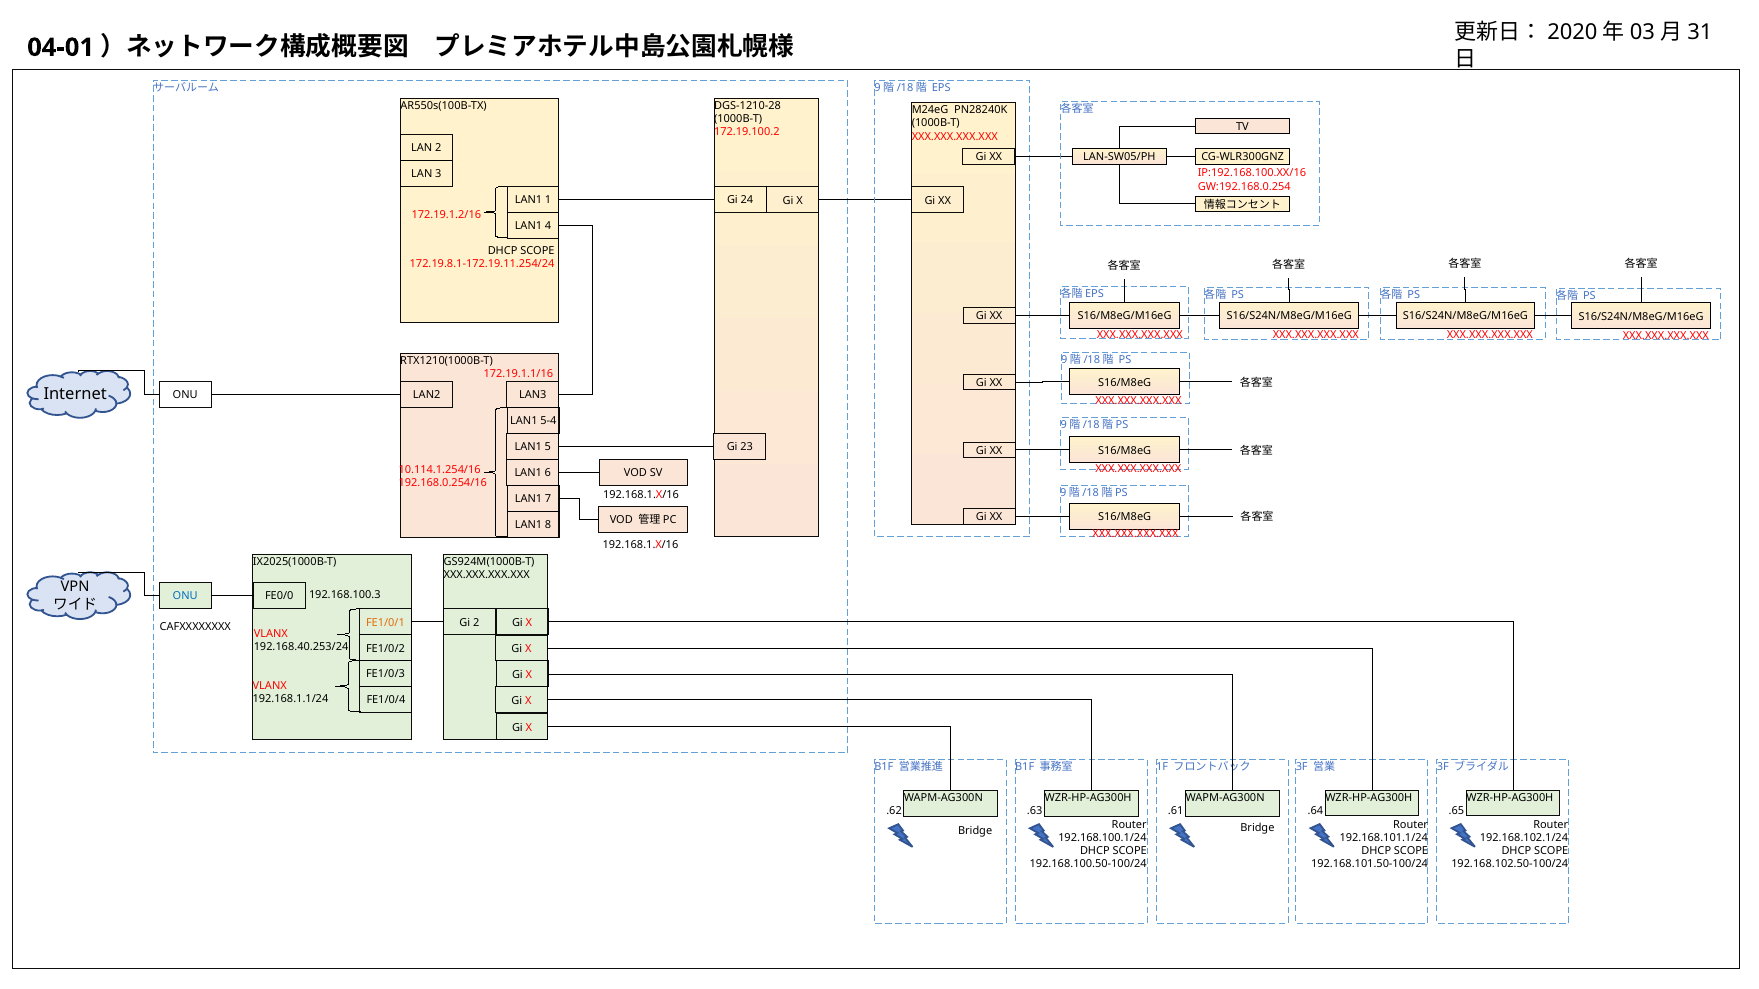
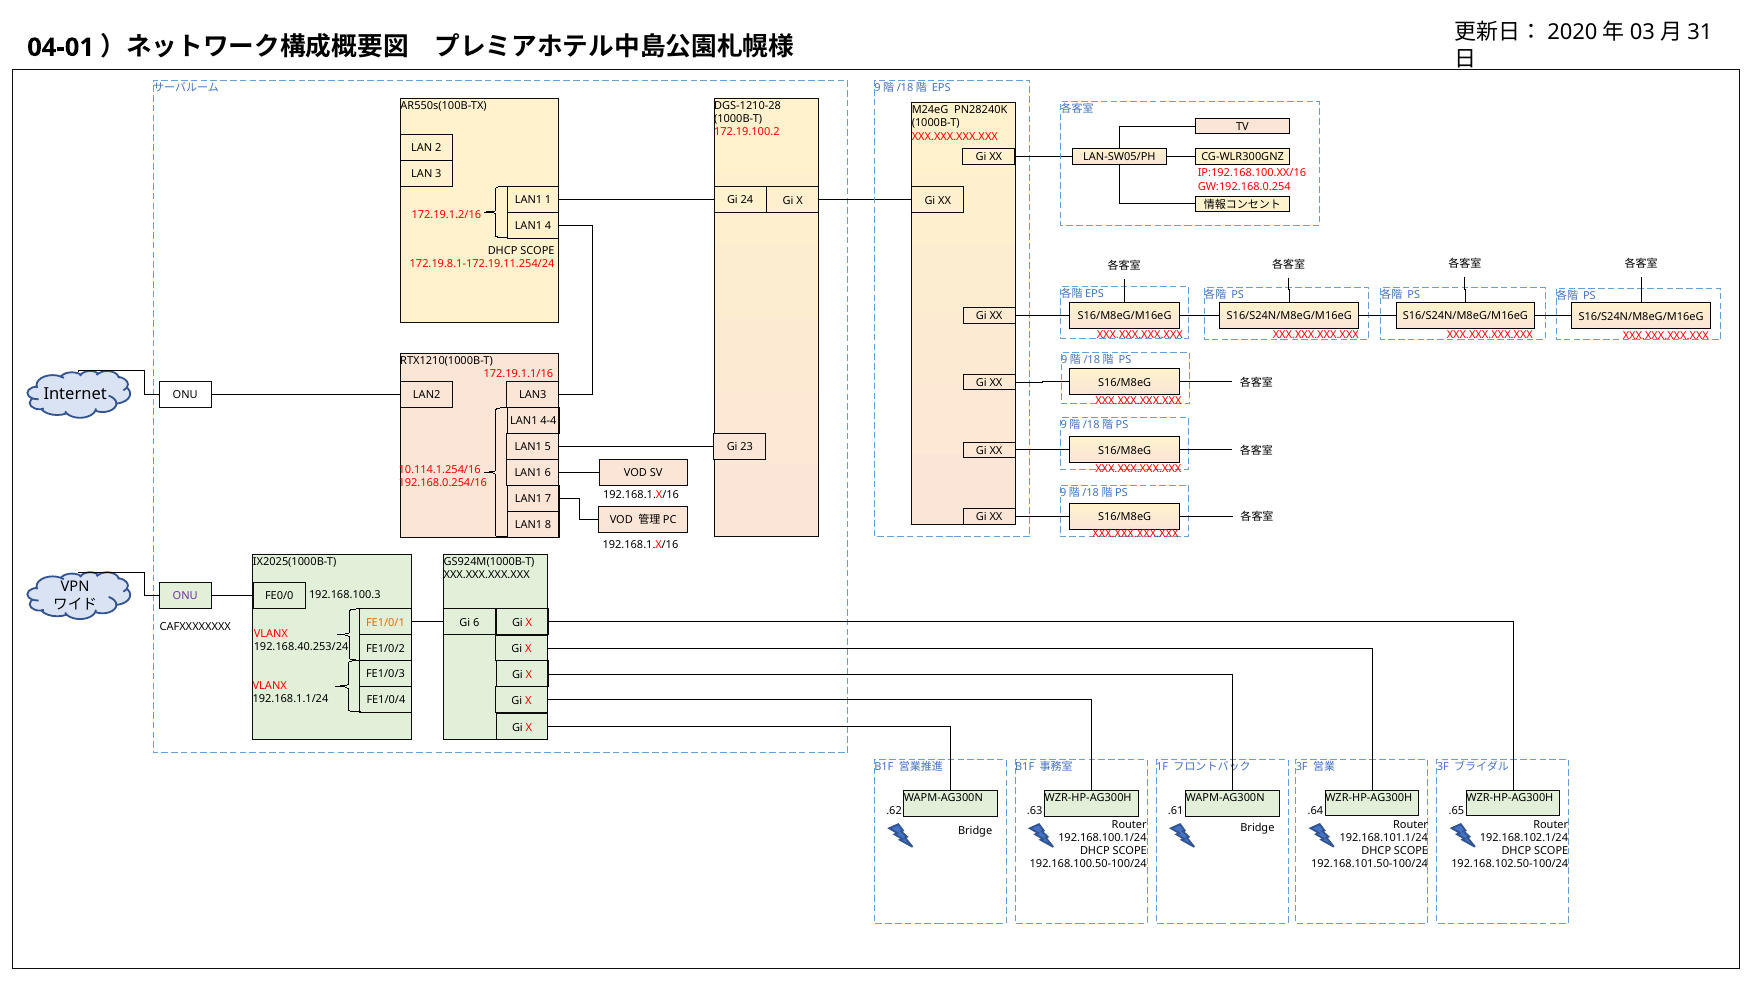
5-4: 5-4 -> 4-4
ONU at (185, 596) colour: blue -> purple
Gi 2: 2 -> 6
